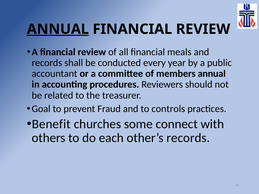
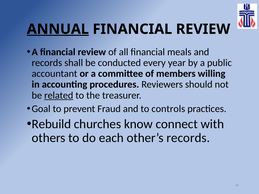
members annual: annual -> willing
related underline: none -> present
Benefit: Benefit -> Rebuild
some: some -> know
